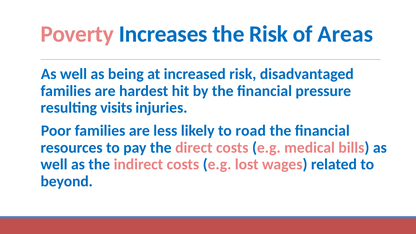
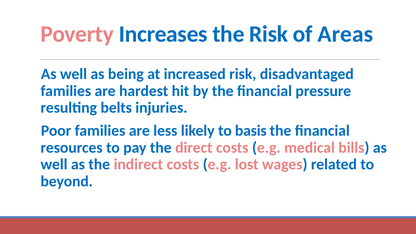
visits: visits -> belts
road: road -> basis
